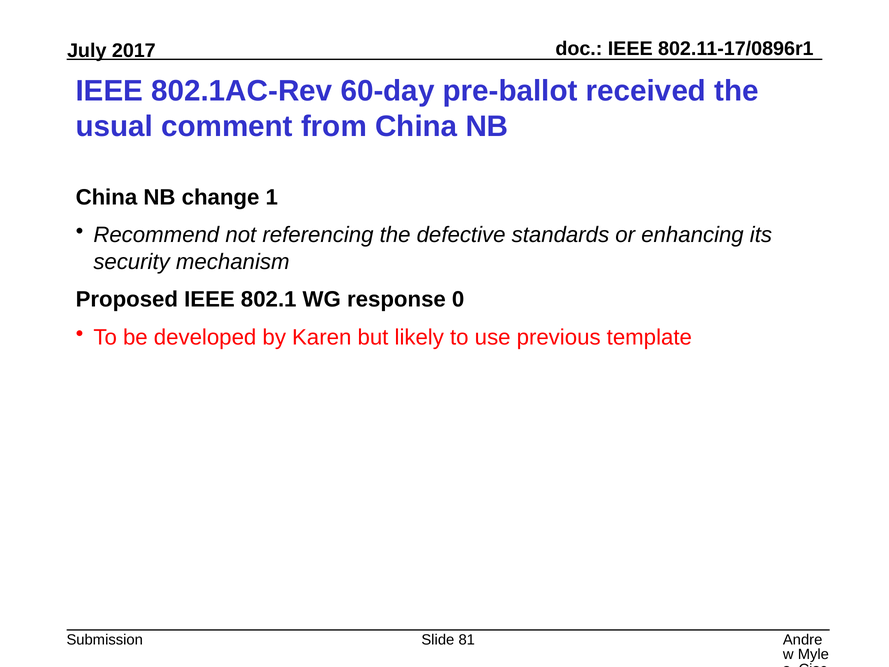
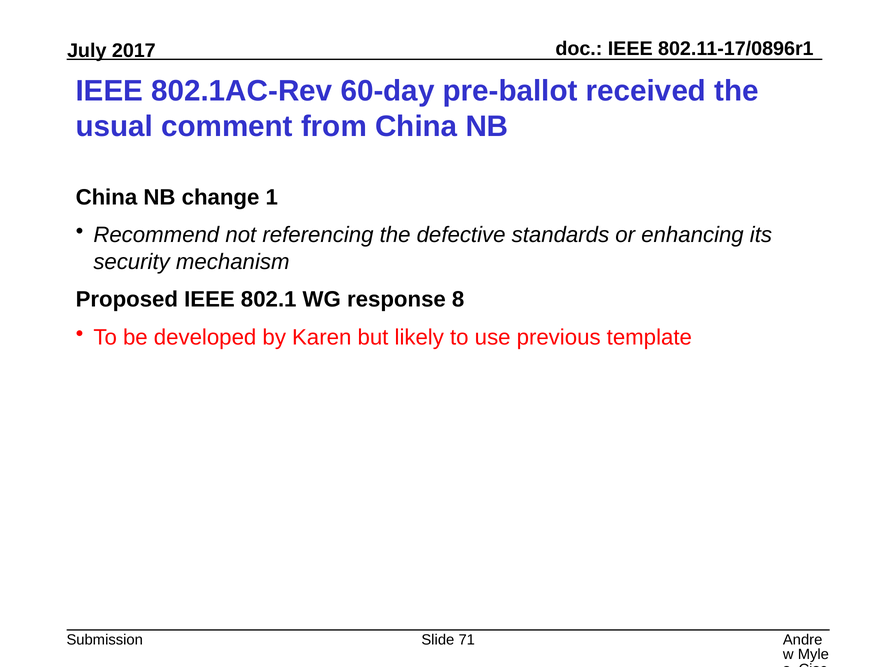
0: 0 -> 8
81: 81 -> 71
